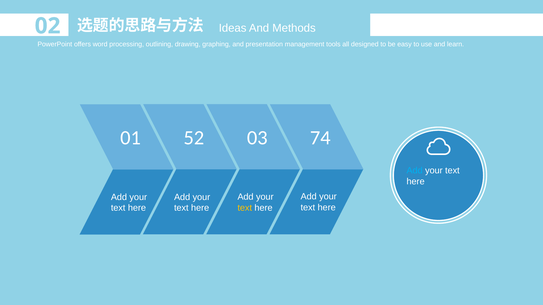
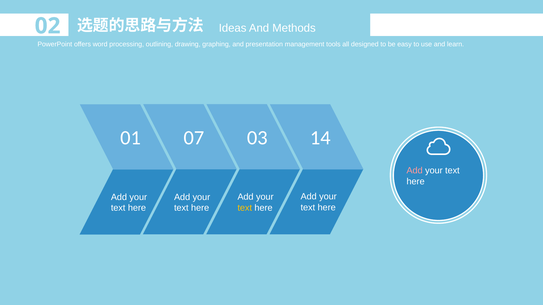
52: 52 -> 07
74: 74 -> 14
Add at (415, 171) colour: light blue -> pink
